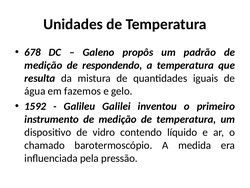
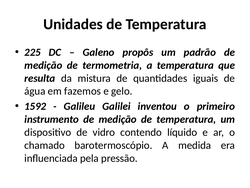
678: 678 -> 225
respondendo: respondendo -> termometria
